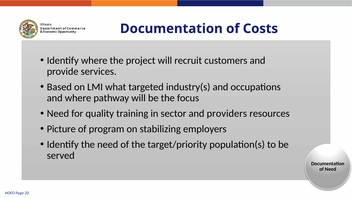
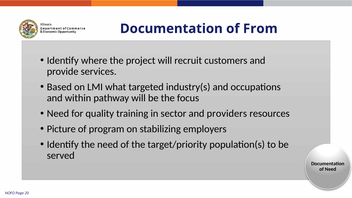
Costs: Costs -> From
and where: where -> within
